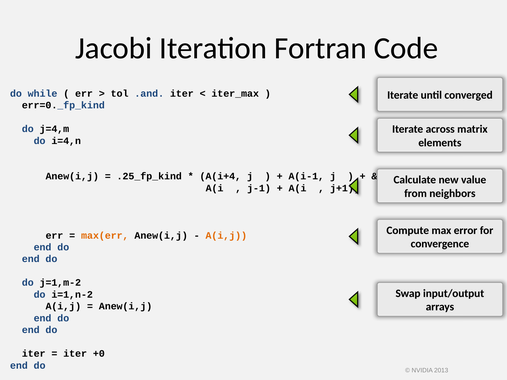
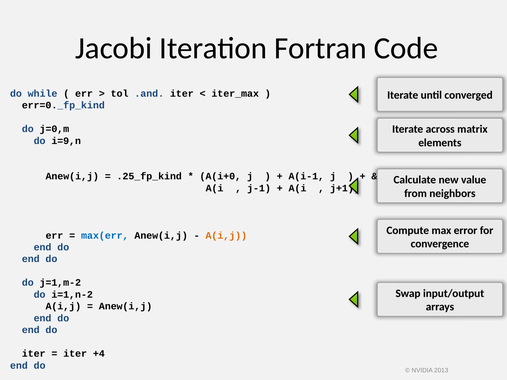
j=4,m: j=4,m -> j=0,m
i=4,n: i=4,n -> i=9,n
A(i+4: A(i+4 -> A(i+0
max(err colour: orange -> blue
+0: +0 -> +4
